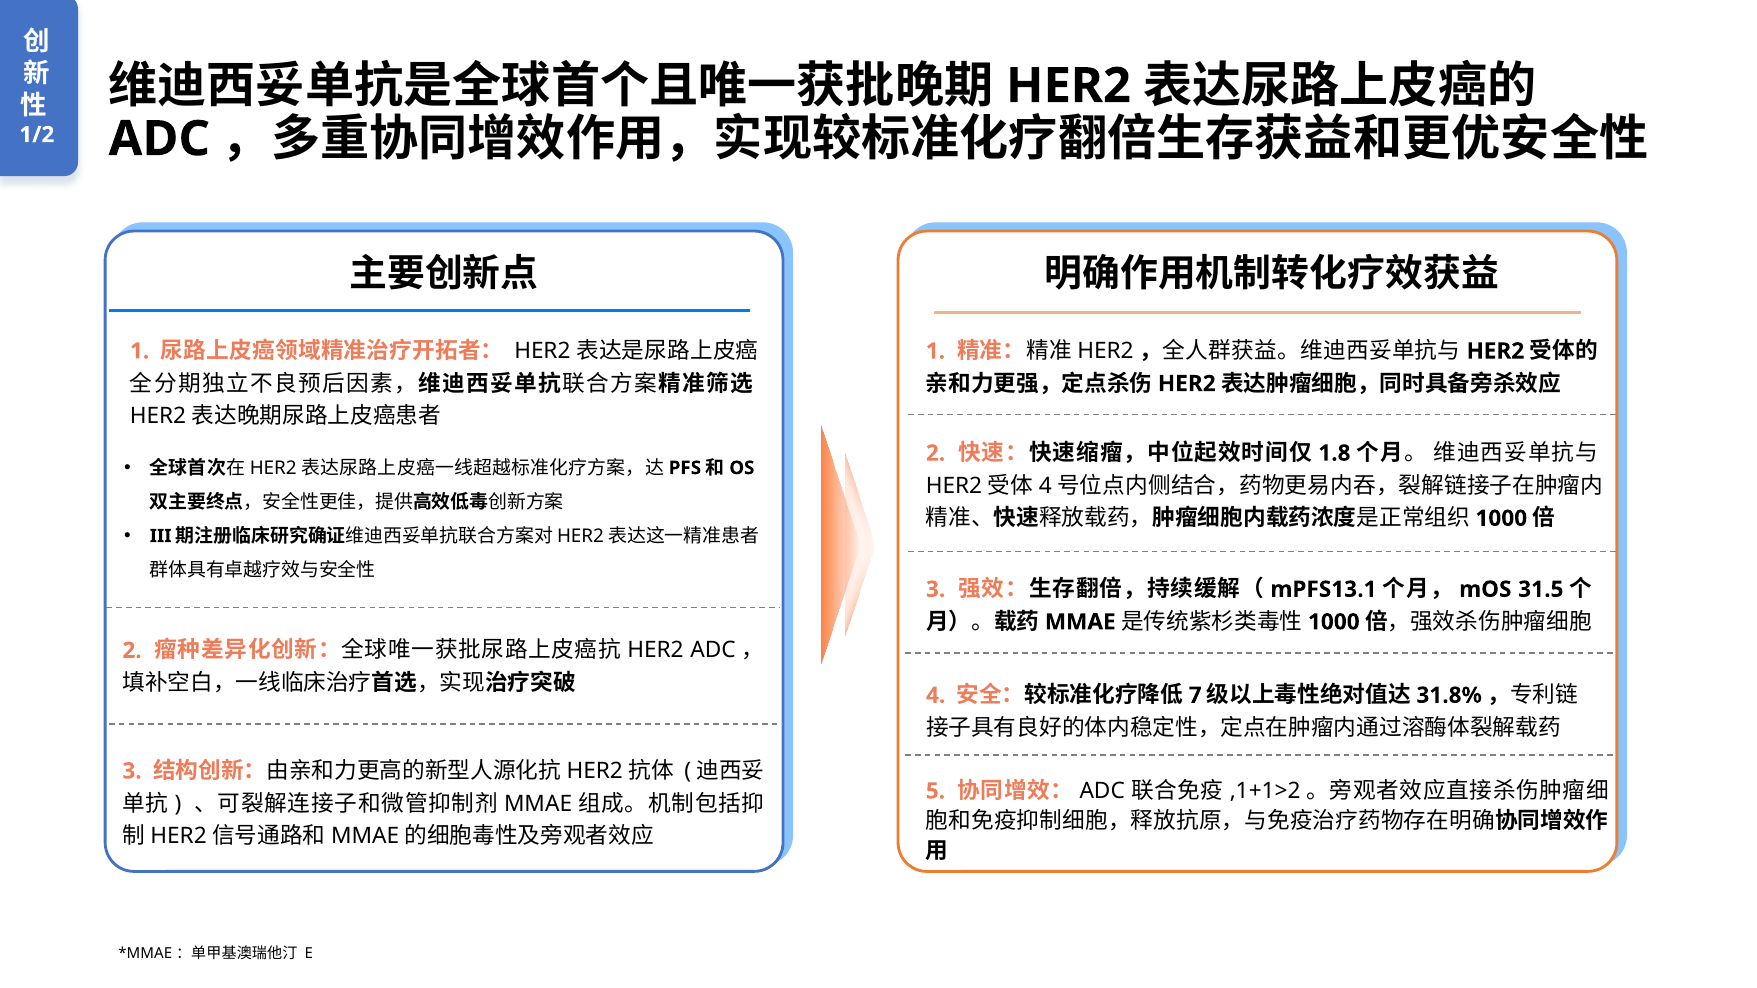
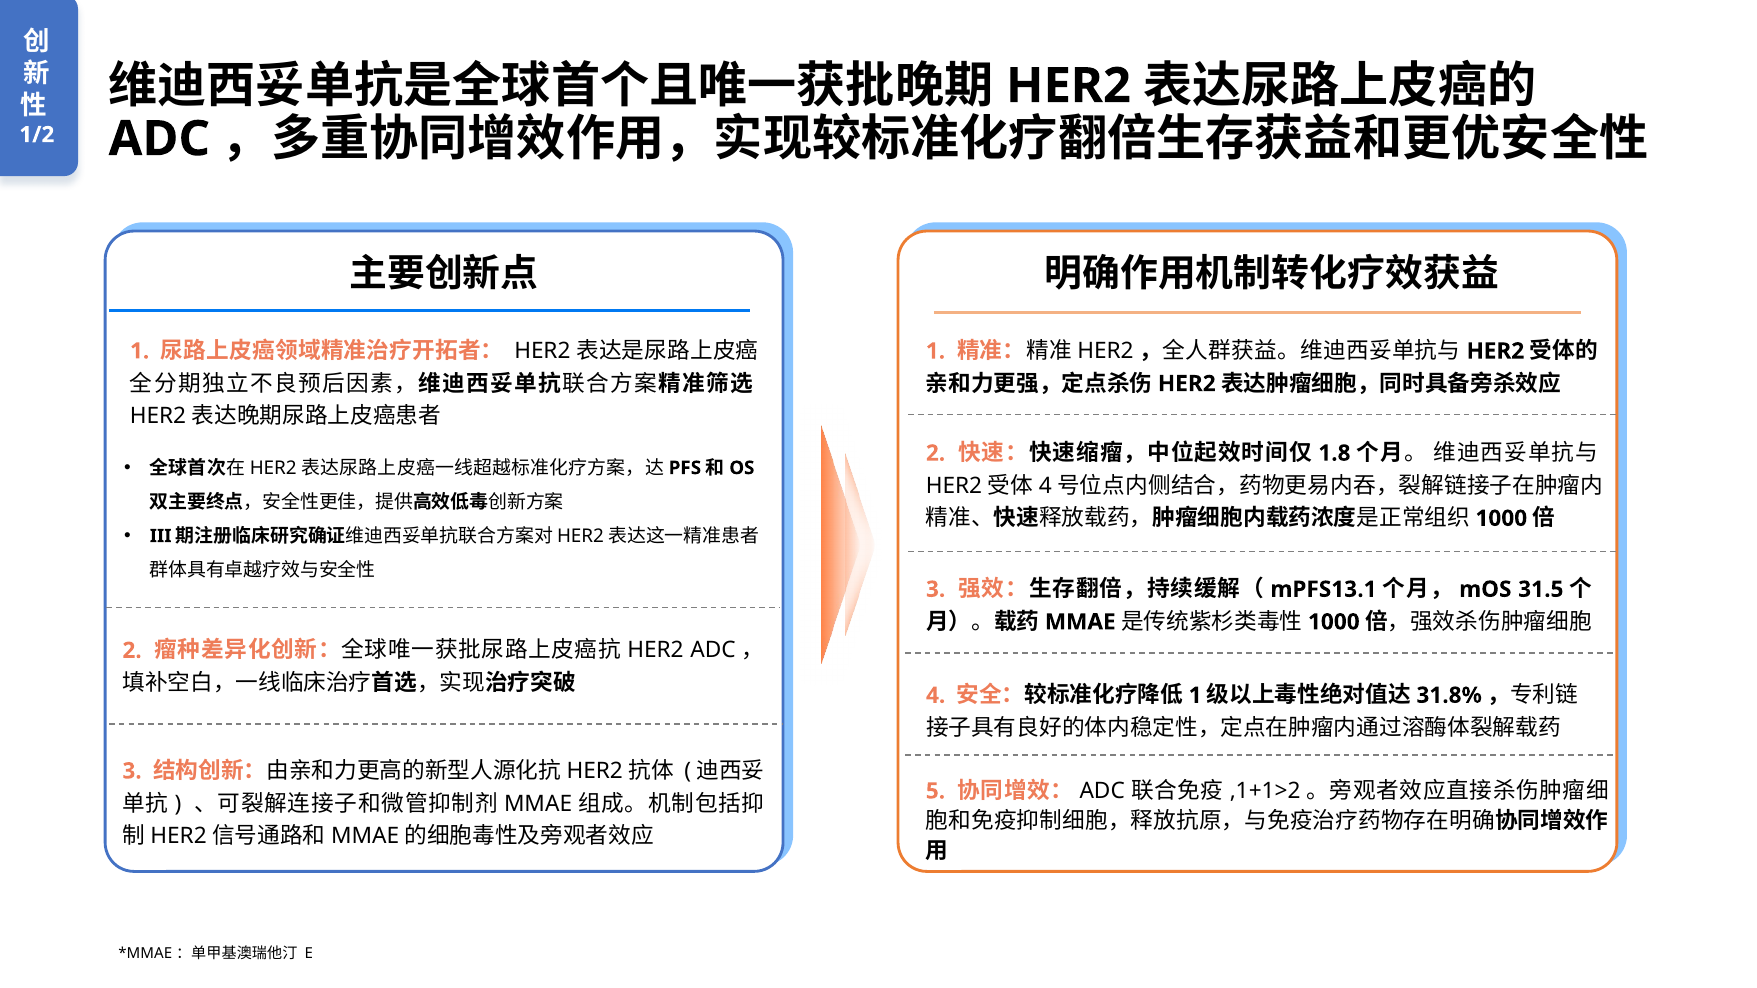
7 at (1195, 695): 7 -> 1
